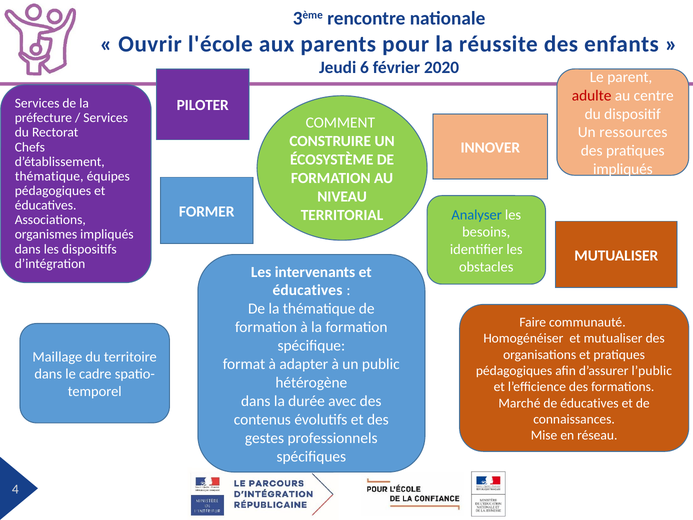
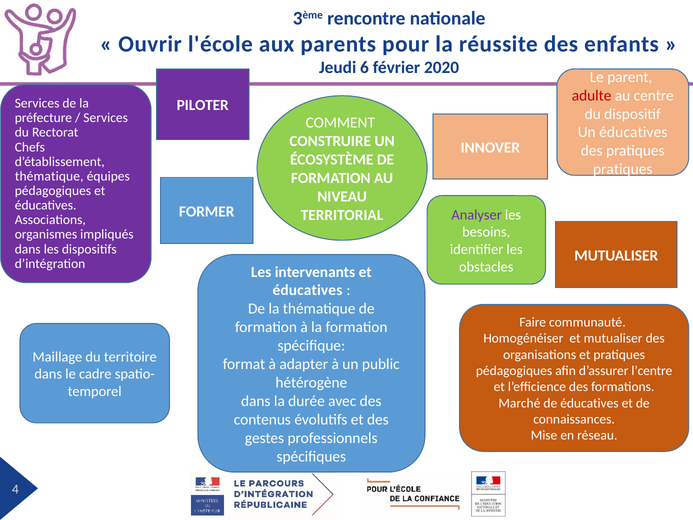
Un ressources: ressources -> éducatives
impliqués at (623, 169): impliqués -> pratiques
Analyser colour: blue -> purple
l’public: l’public -> l’centre
